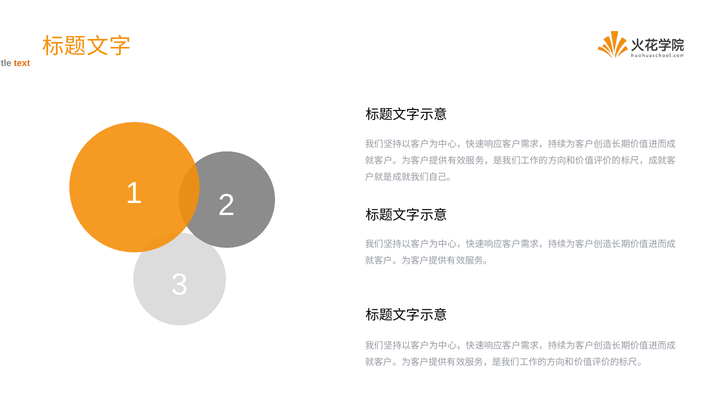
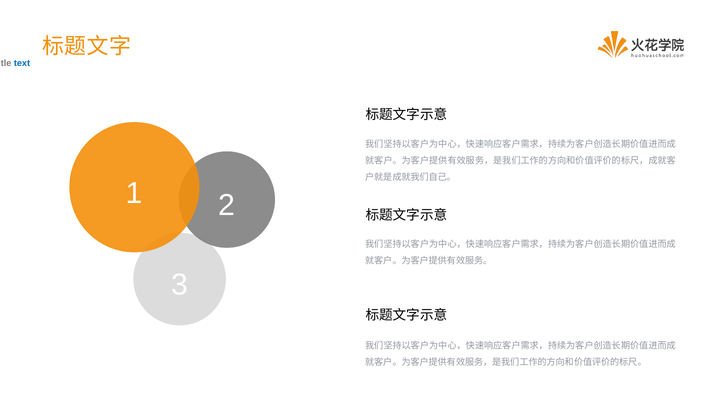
text colour: orange -> blue
